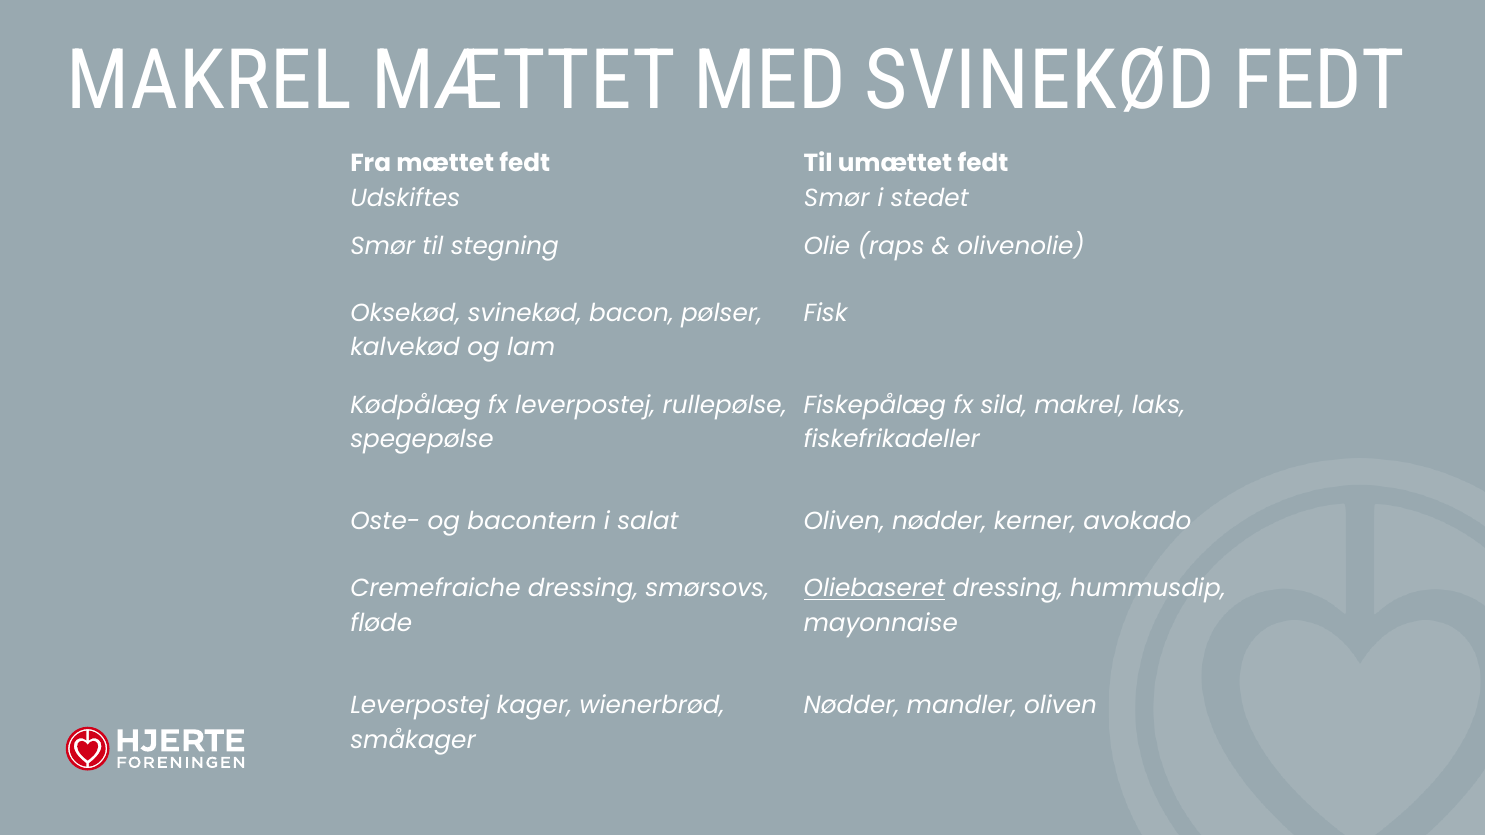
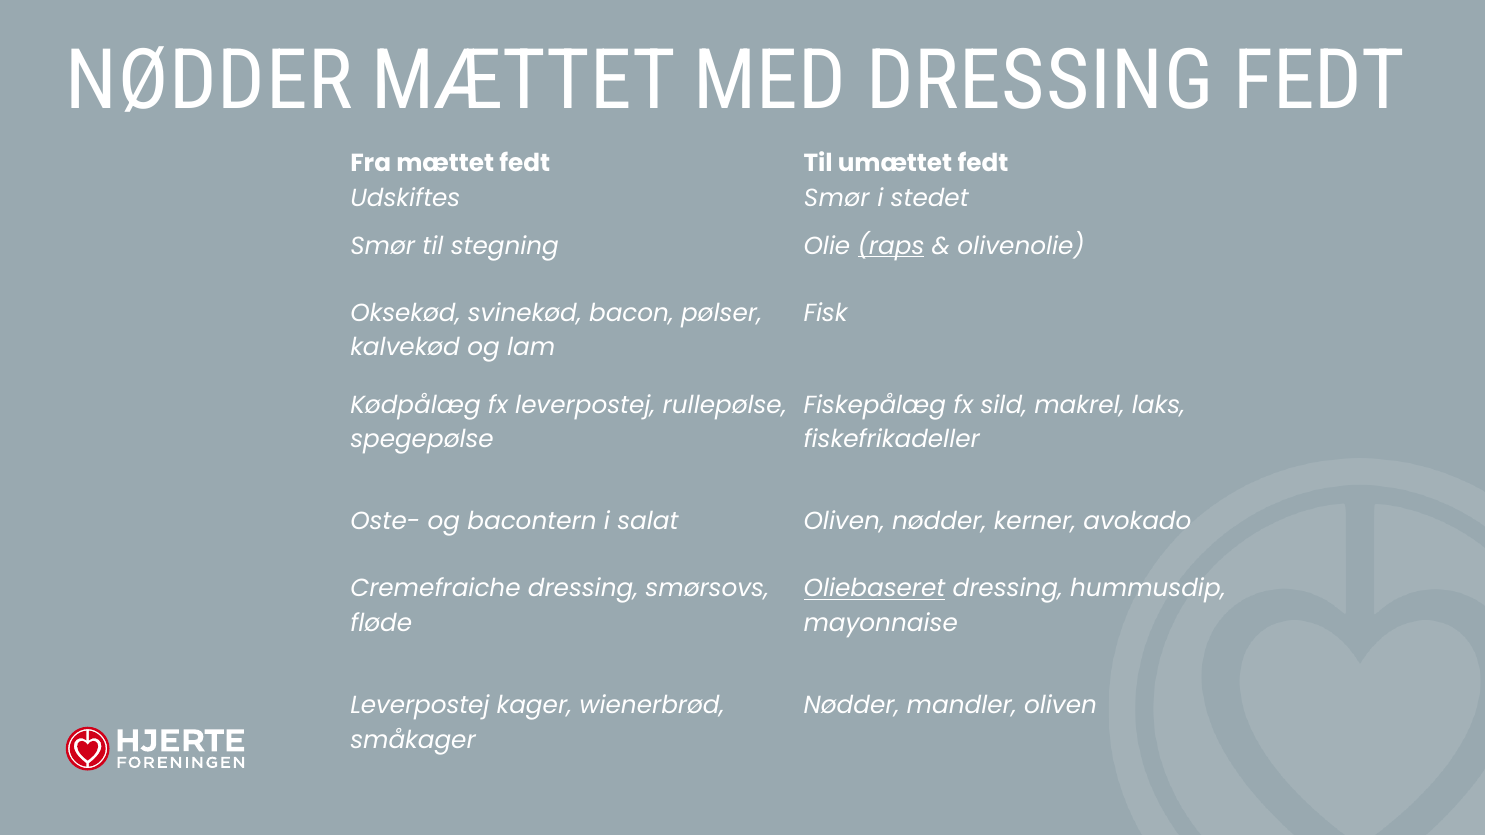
MAKREL at (209, 81): MAKREL -> NØDDER
MED SVINEKØD: SVINEKØD -> DRESSING
raps underline: none -> present
